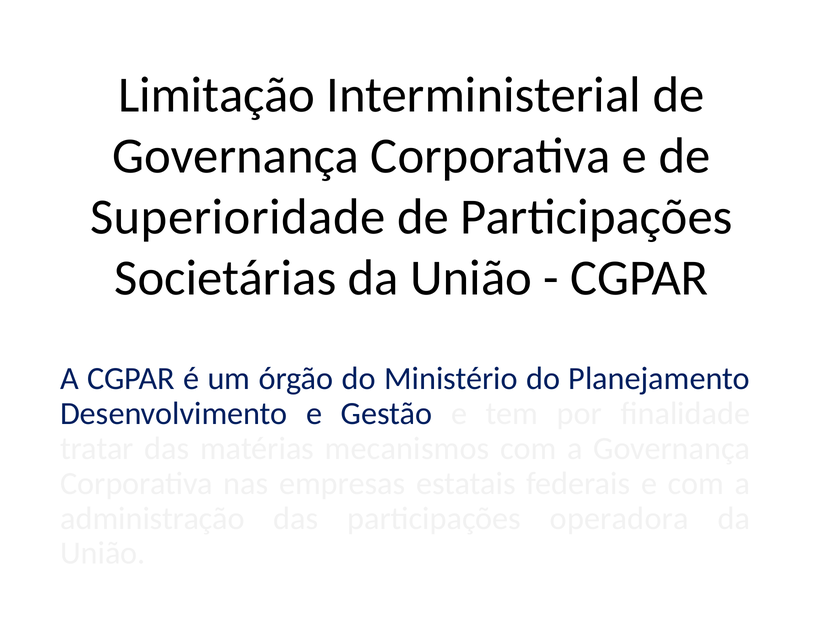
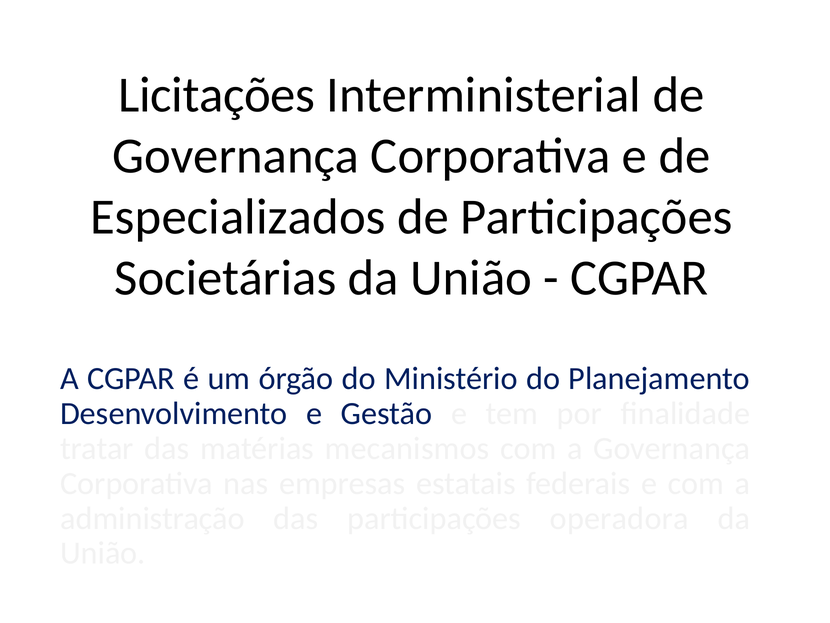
Limitação: Limitação -> Licitações
Superioridade: Superioridade -> Especializados
